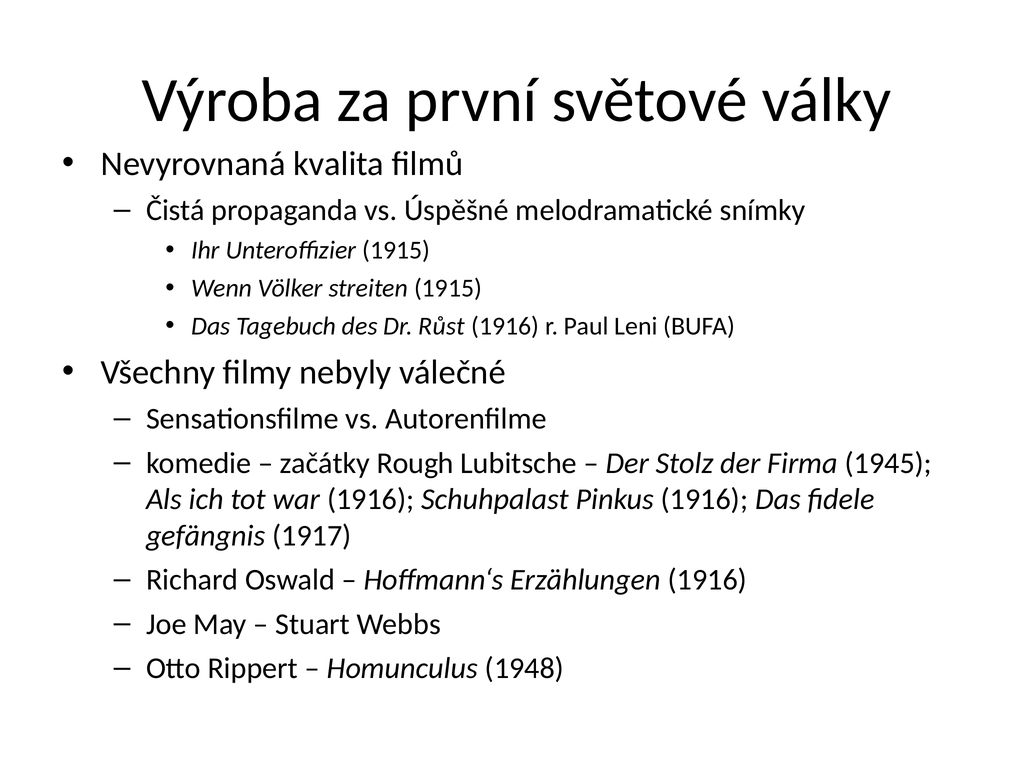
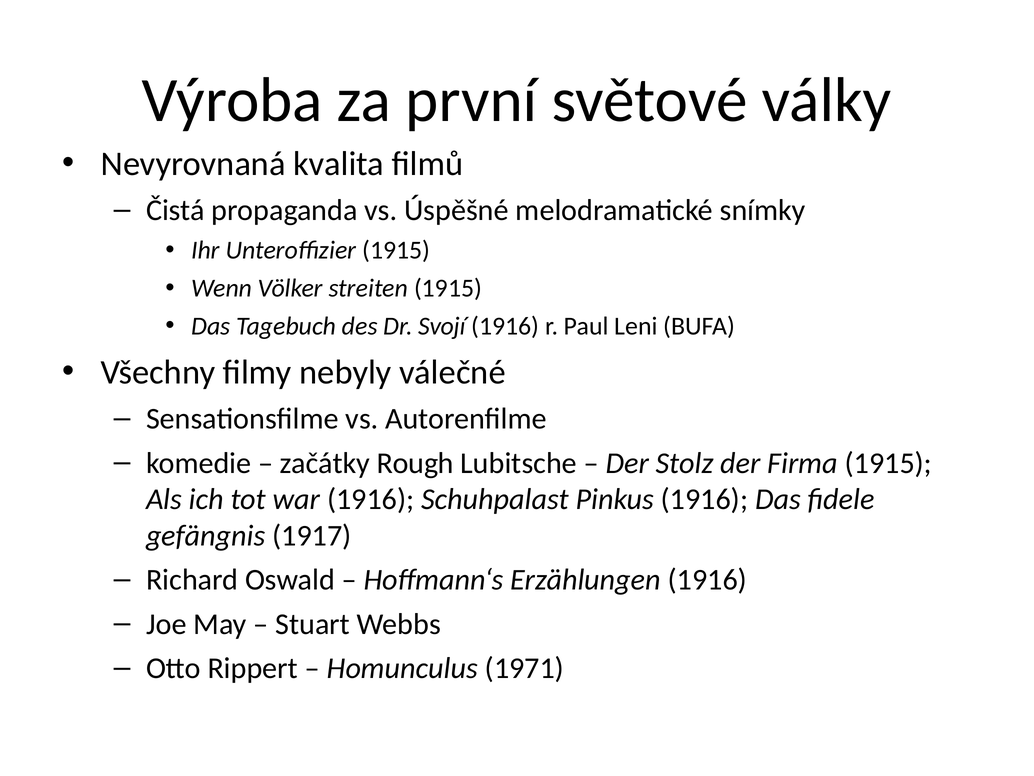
Růst: Růst -> Svojí
Firma 1945: 1945 -> 1915
1948: 1948 -> 1971
